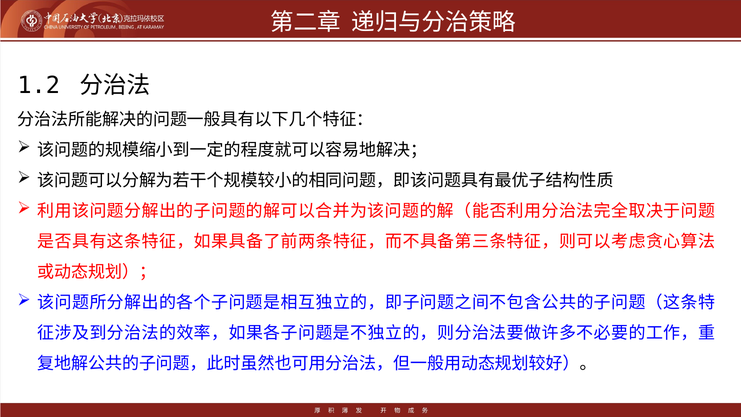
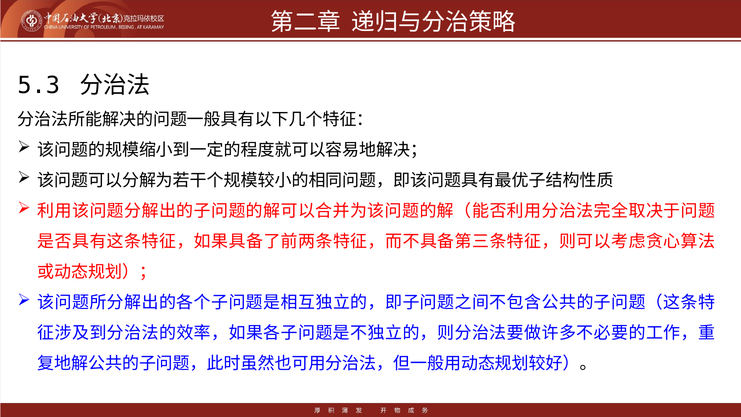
1.2: 1.2 -> 5.3
